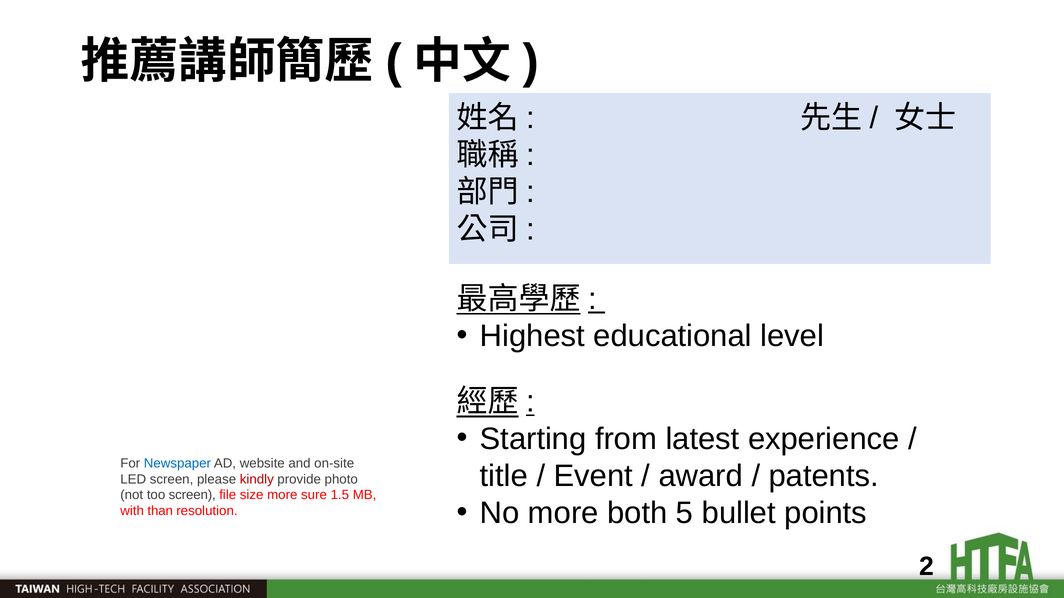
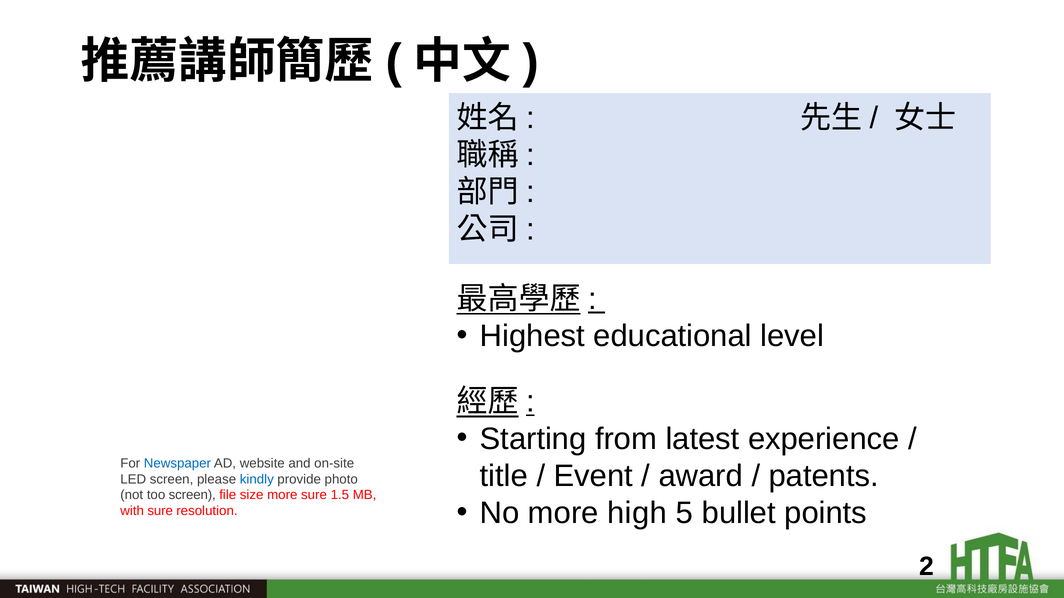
kindly colour: red -> blue
both: both -> high
with than: than -> sure
